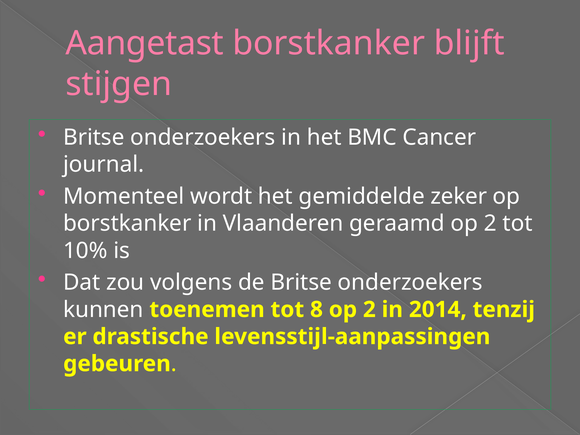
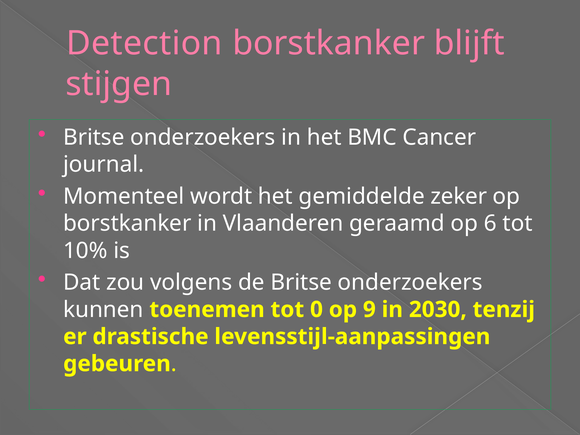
Aangetast: Aangetast -> Detection
geraamd op 2: 2 -> 6
8: 8 -> 0
2 at (369, 310): 2 -> 9
2014: 2014 -> 2030
